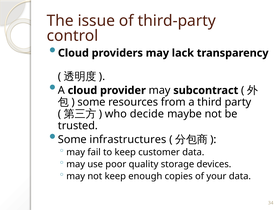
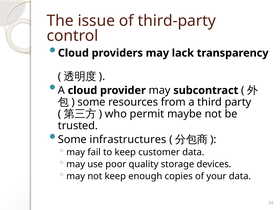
decide: decide -> permit
